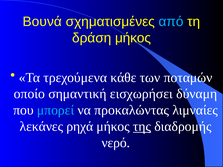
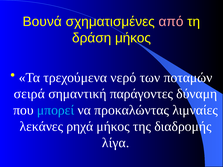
από colour: light blue -> pink
κάθε: κάθε -> νερό
οποίο: οποίο -> σειρά
εισχωρήσει: εισχωρήσει -> παράγοντες
της underline: present -> none
νερό: νερό -> λίγα
